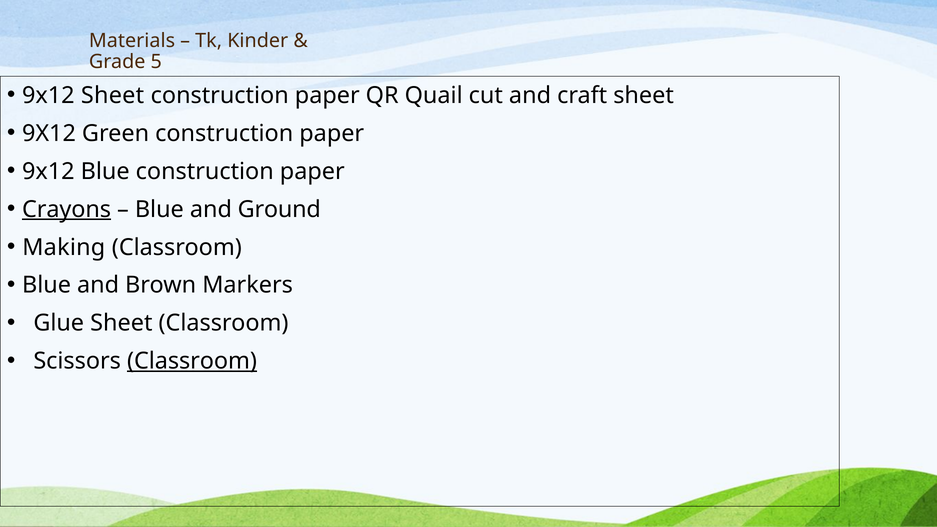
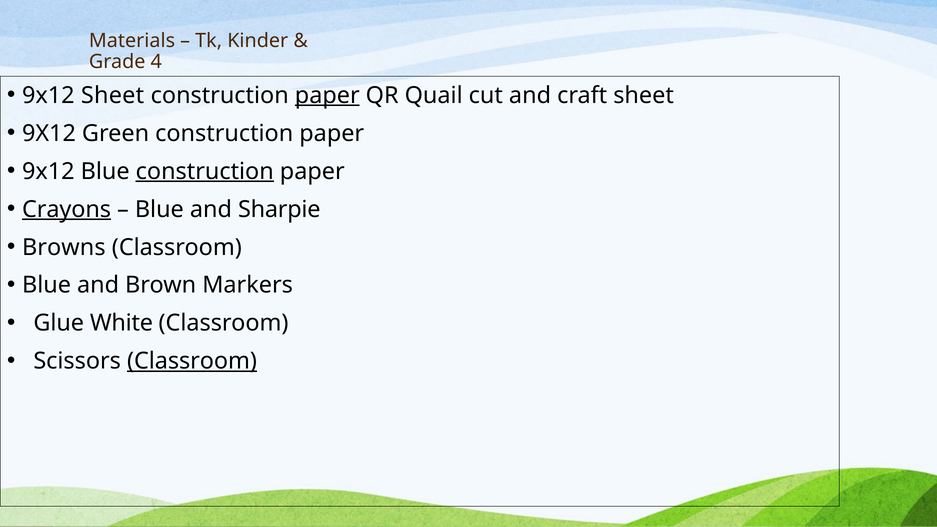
5: 5 -> 4
paper at (327, 95) underline: none -> present
construction at (205, 171) underline: none -> present
Ground: Ground -> Sharpie
Making: Making -> Browns
Glue Sheet: Sheet -> White
